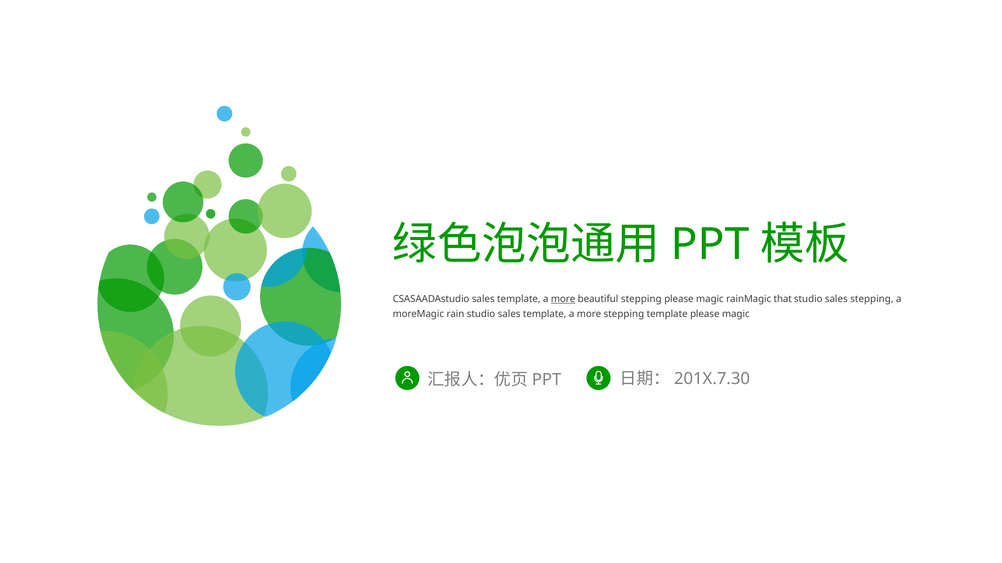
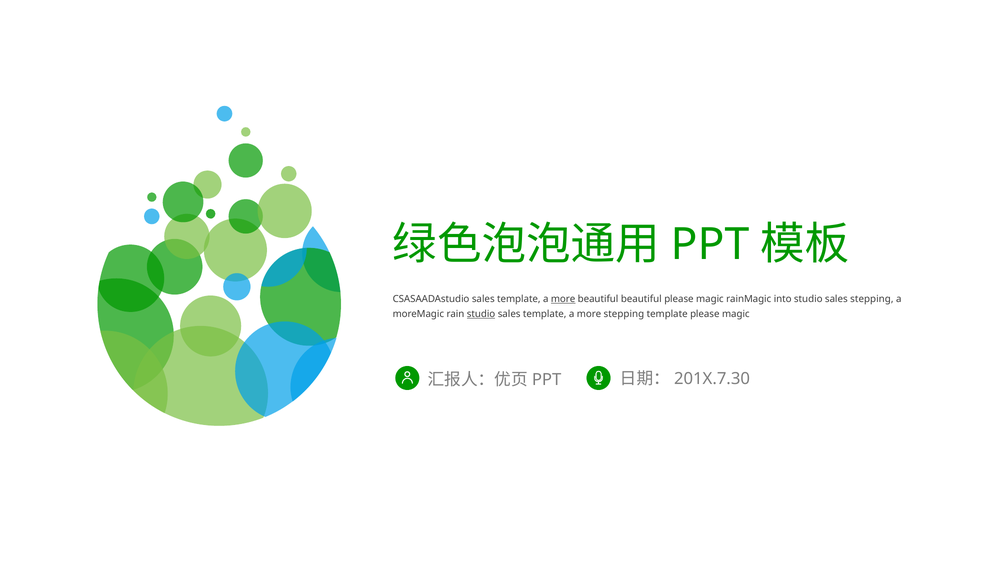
beautiful stepping: stepping -> beautiful
that: that -> into
studio at (481, 315) underline: none -> present
